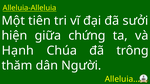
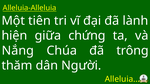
sưởi: sưởi -> lành
Hạnh: Hạnh -> Nắng
